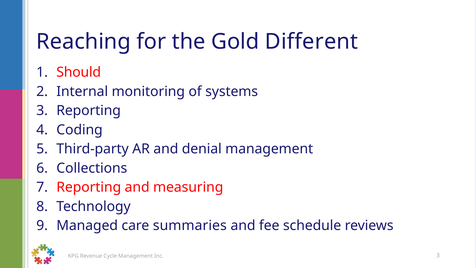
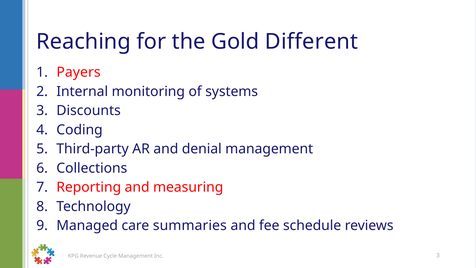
Should: Should -> Payers
3 Reporting: Reporting -> Discounts
